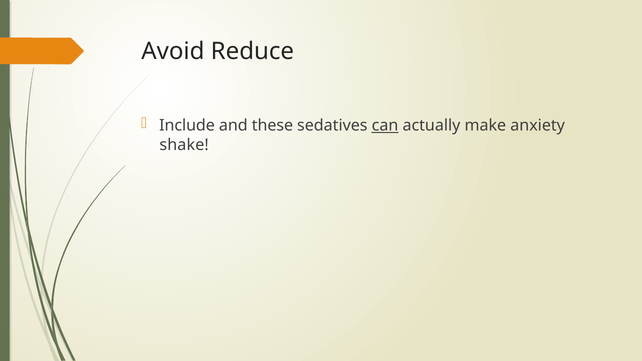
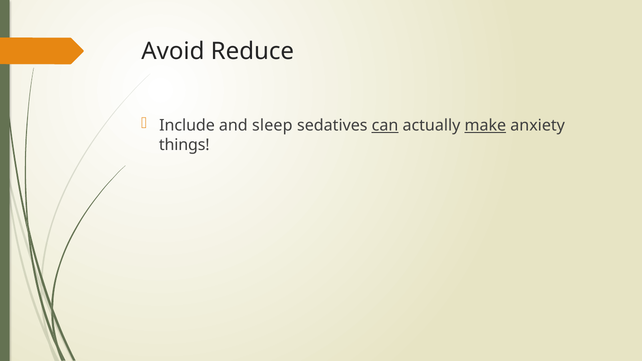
these: these -> sleep
make underline: none -> present
shake: shake -> things
